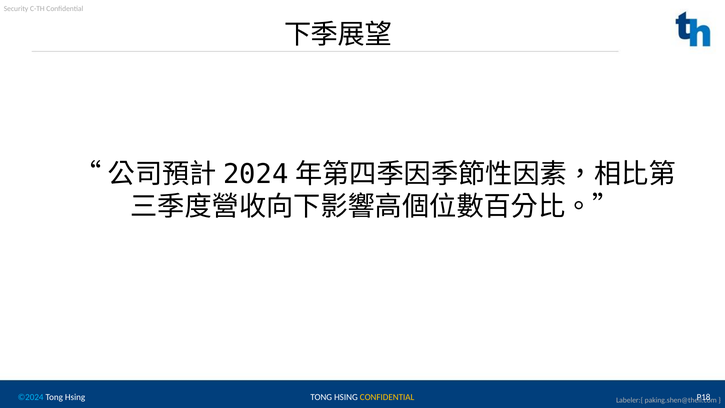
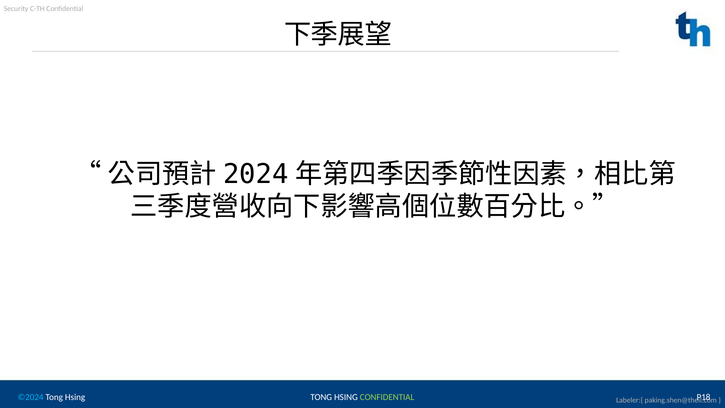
CONFIDENTIAL at (387, 397) colour: yellow -> light green
